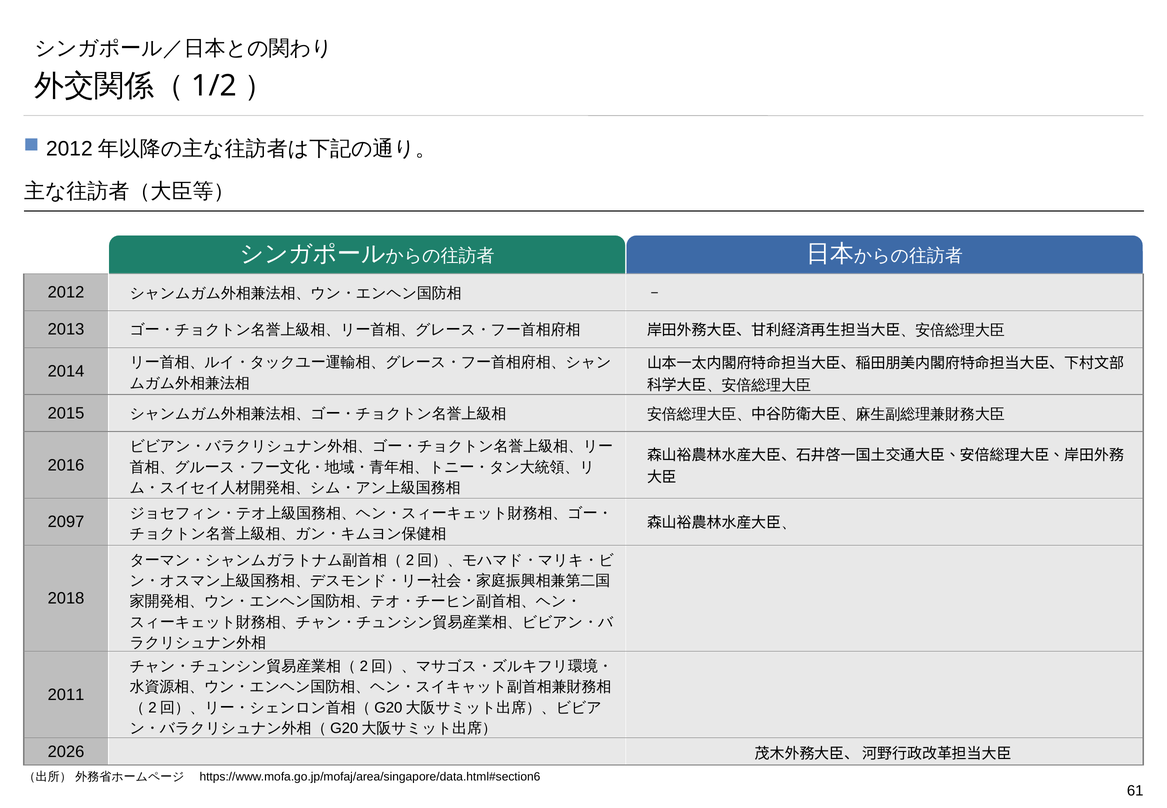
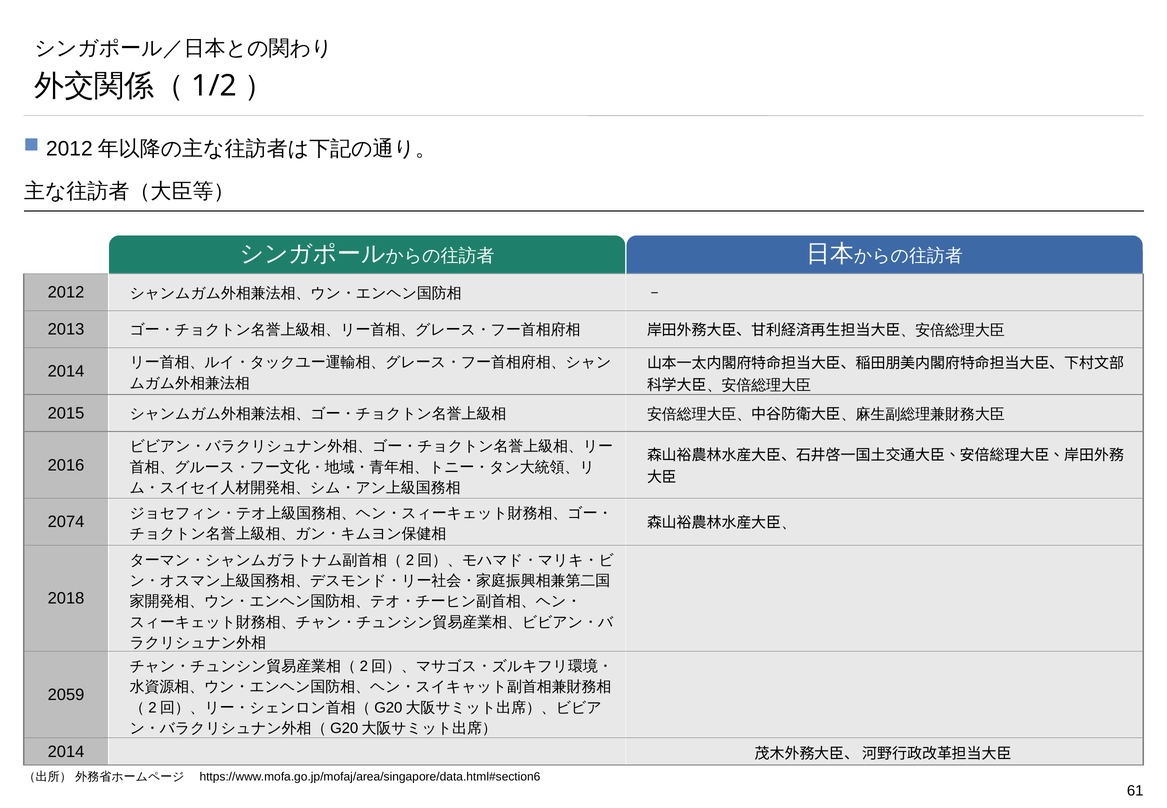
2097: 2097 -> 2074
2011: 2011 -> 2059
2026 at (66, 752): 2026 -> 2014
